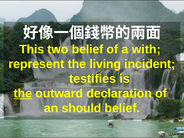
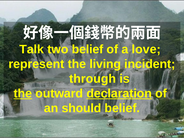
This: This -> Talk
with: with -> love
testifies: testifies -> through
declaration underline: none -> present
